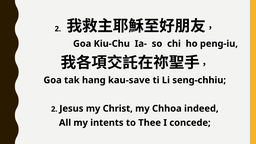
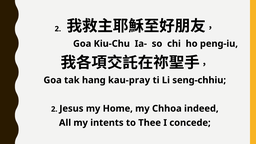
kau-save: kau-save -> kau-pray
Christ: Christ -> Home
